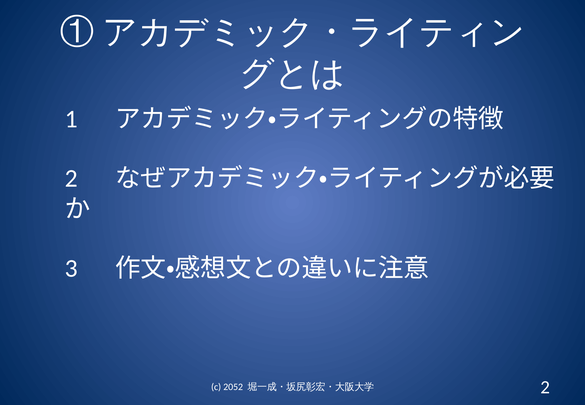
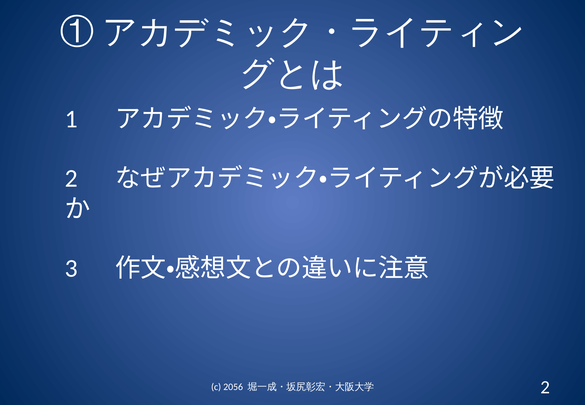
2052: 2052 -> 2056
